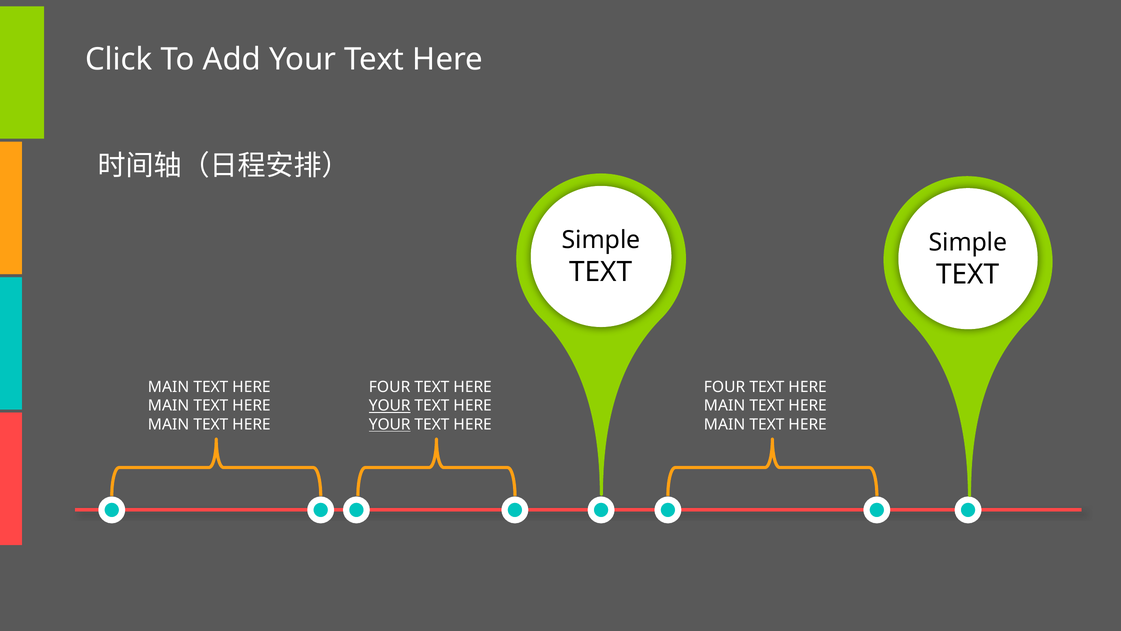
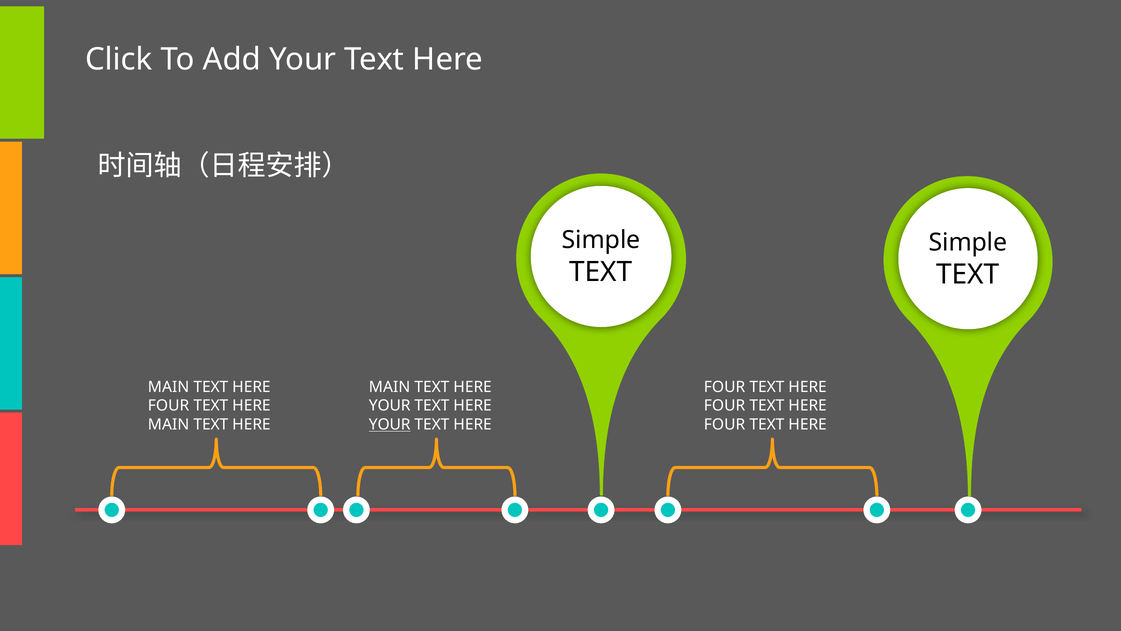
FOUR at (390, 387): FOUR -> MAIN
MAIN at (169, 406): MAIN -> FOUR
YOUR at (390, 406) underline: present -> none
MAIN at (725, 406): MAIN -> FOUR
MAIN at (725, 424): MAIN -> FOUR
